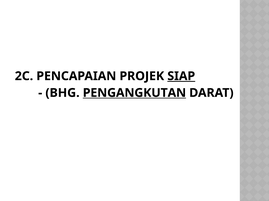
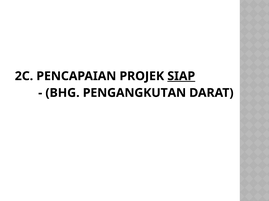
PENGANGKUTAN underline: present -> none
